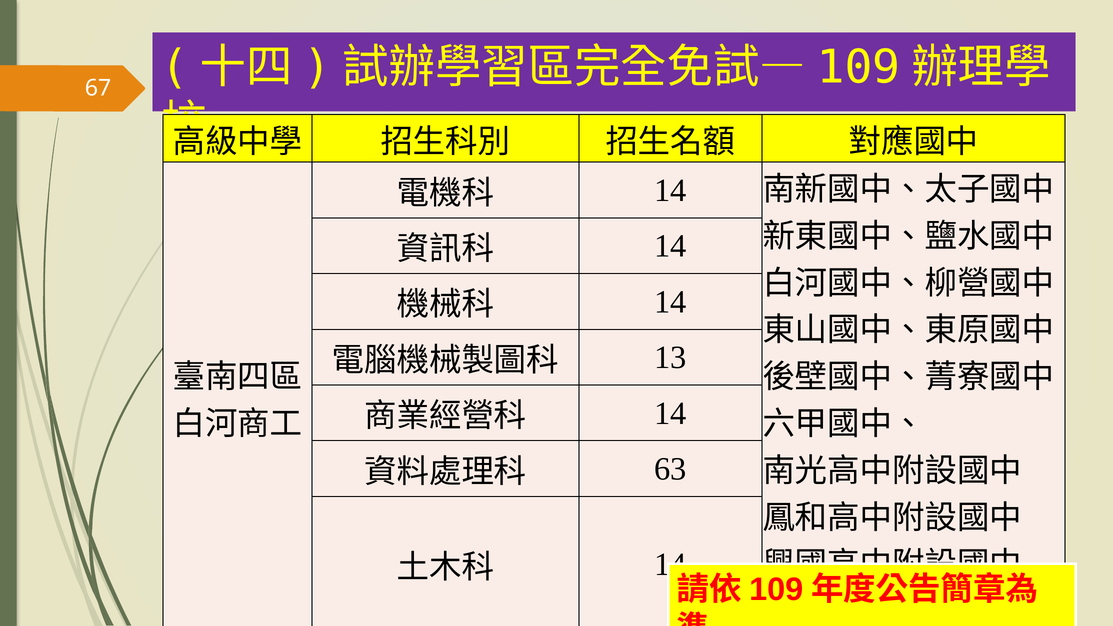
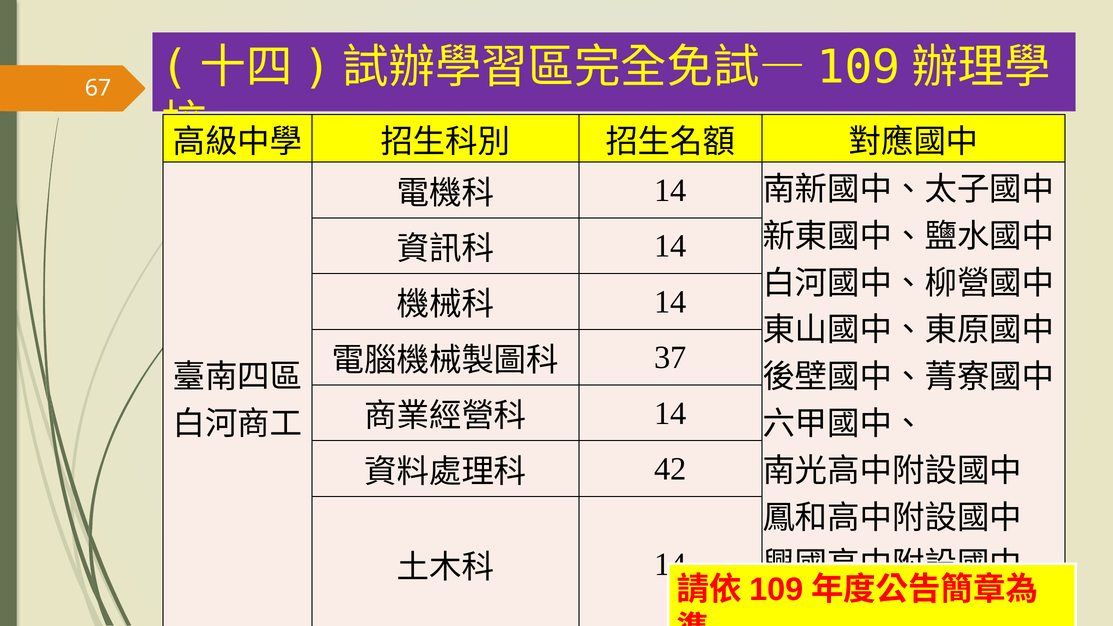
13: 13 -> 37
63: 63 -> 42
